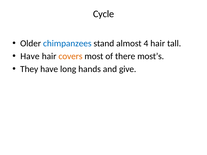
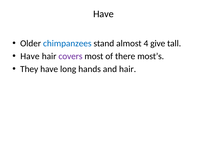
Cycle at (104, 14): Cycle -> Have
4 hair: hair -> give
covers colour: orange -> purple
and give: give -> hair
